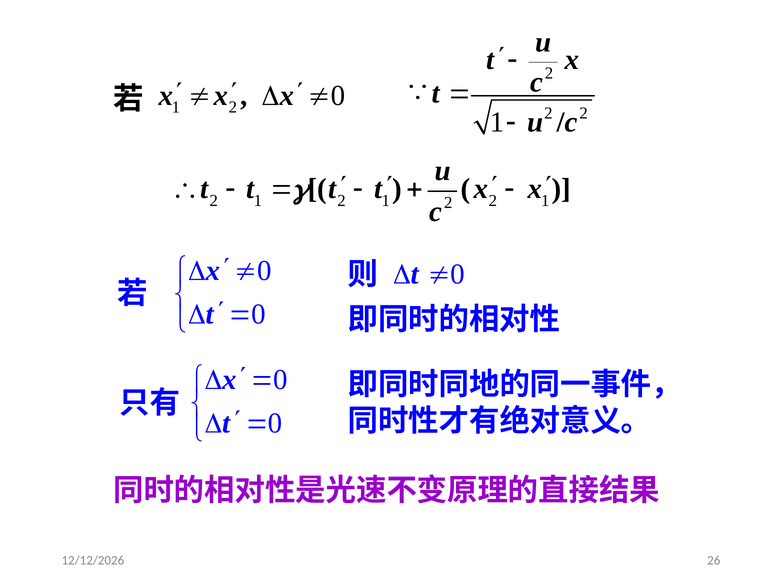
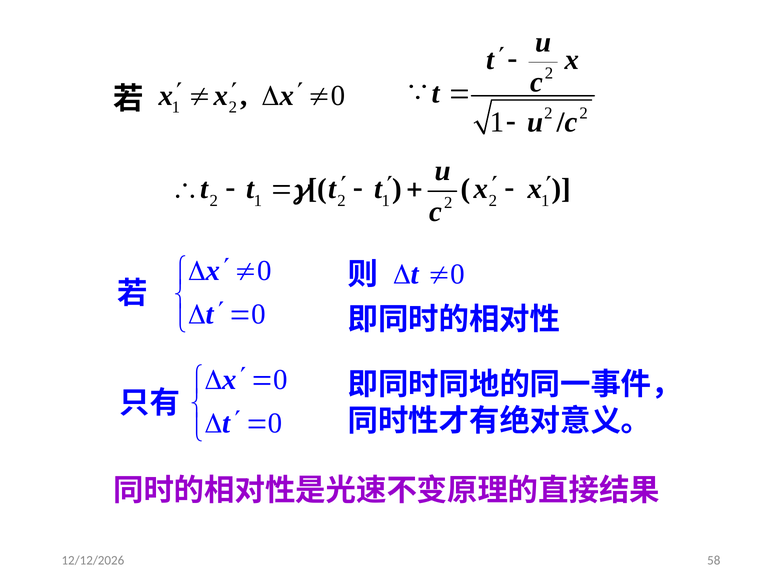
26: 26 -> 58
